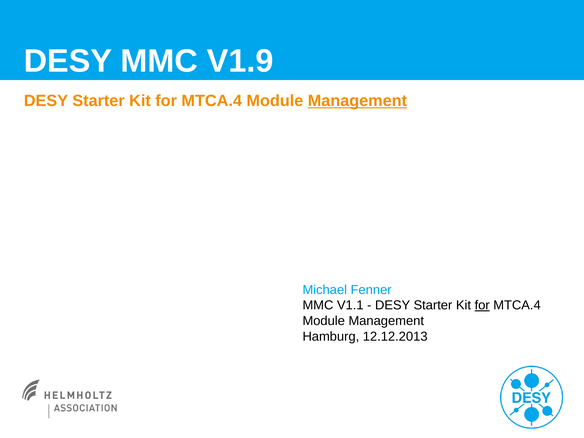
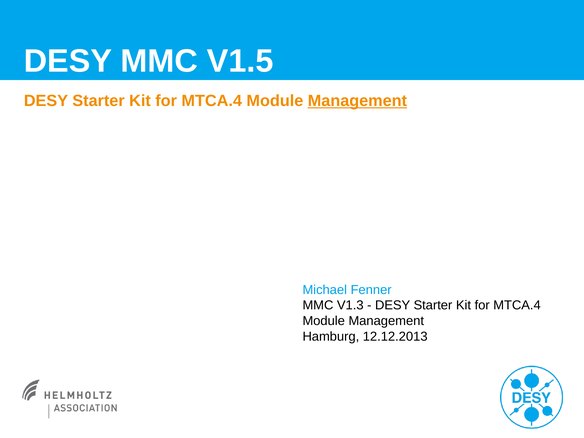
V1.9: V1.9 -> V1.5
V1.1: V1.1 -> V1.3
for at (482, 305) underline: present -> none
